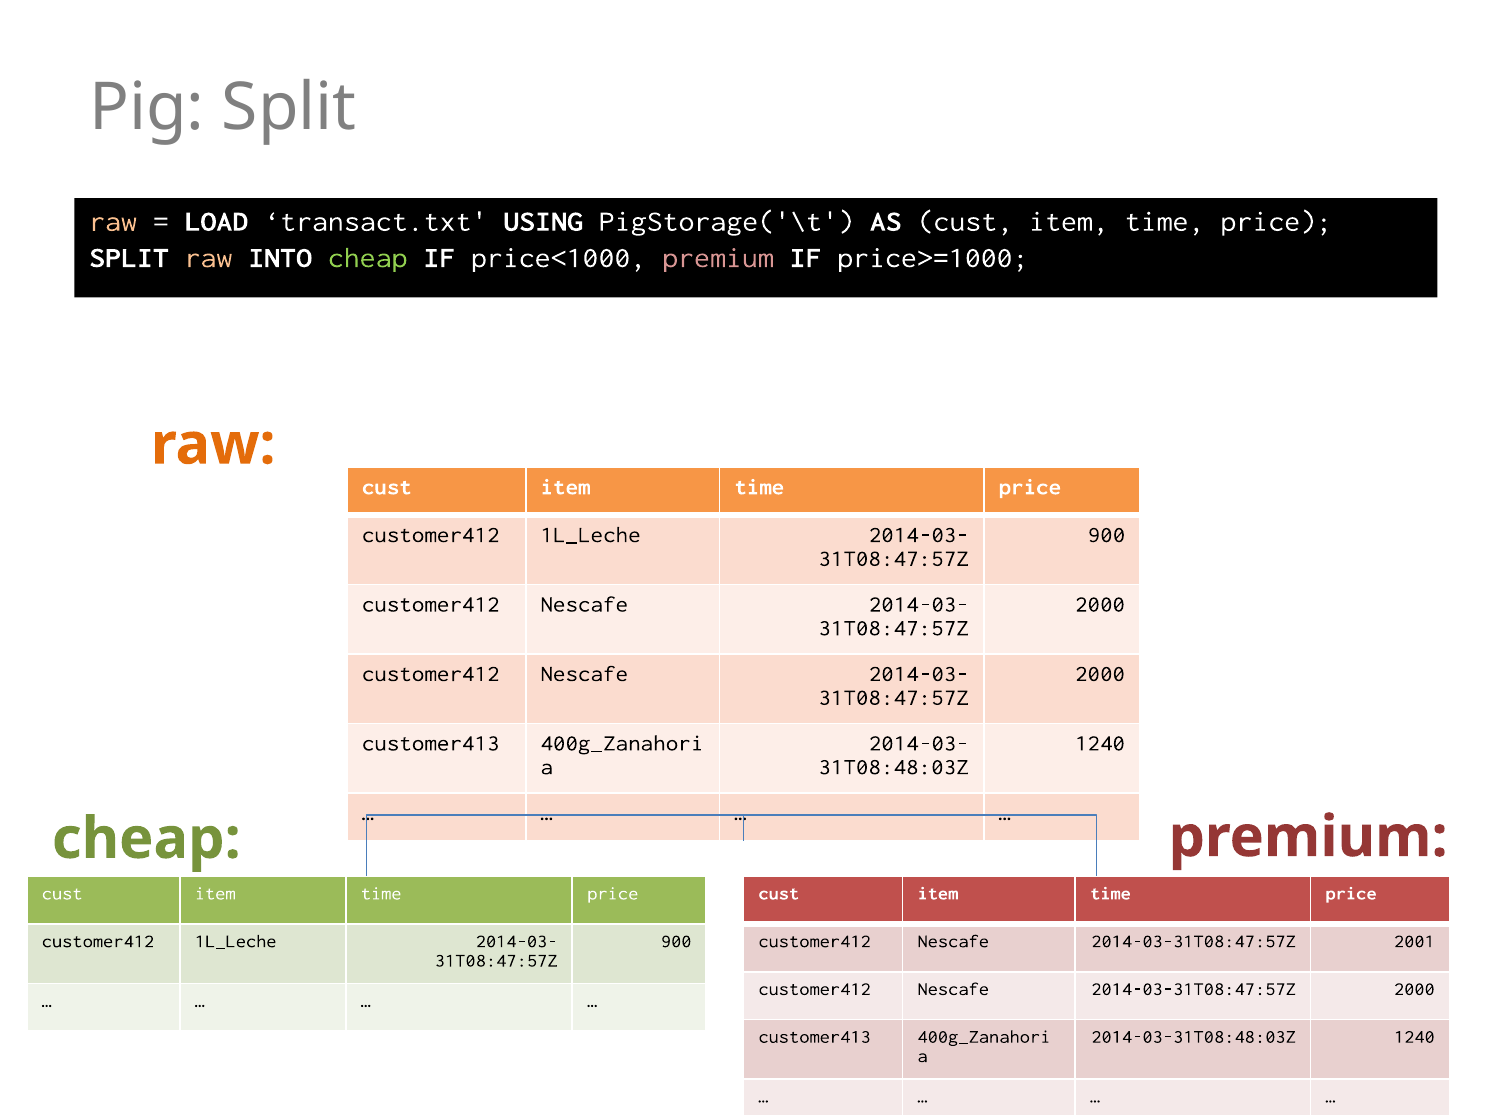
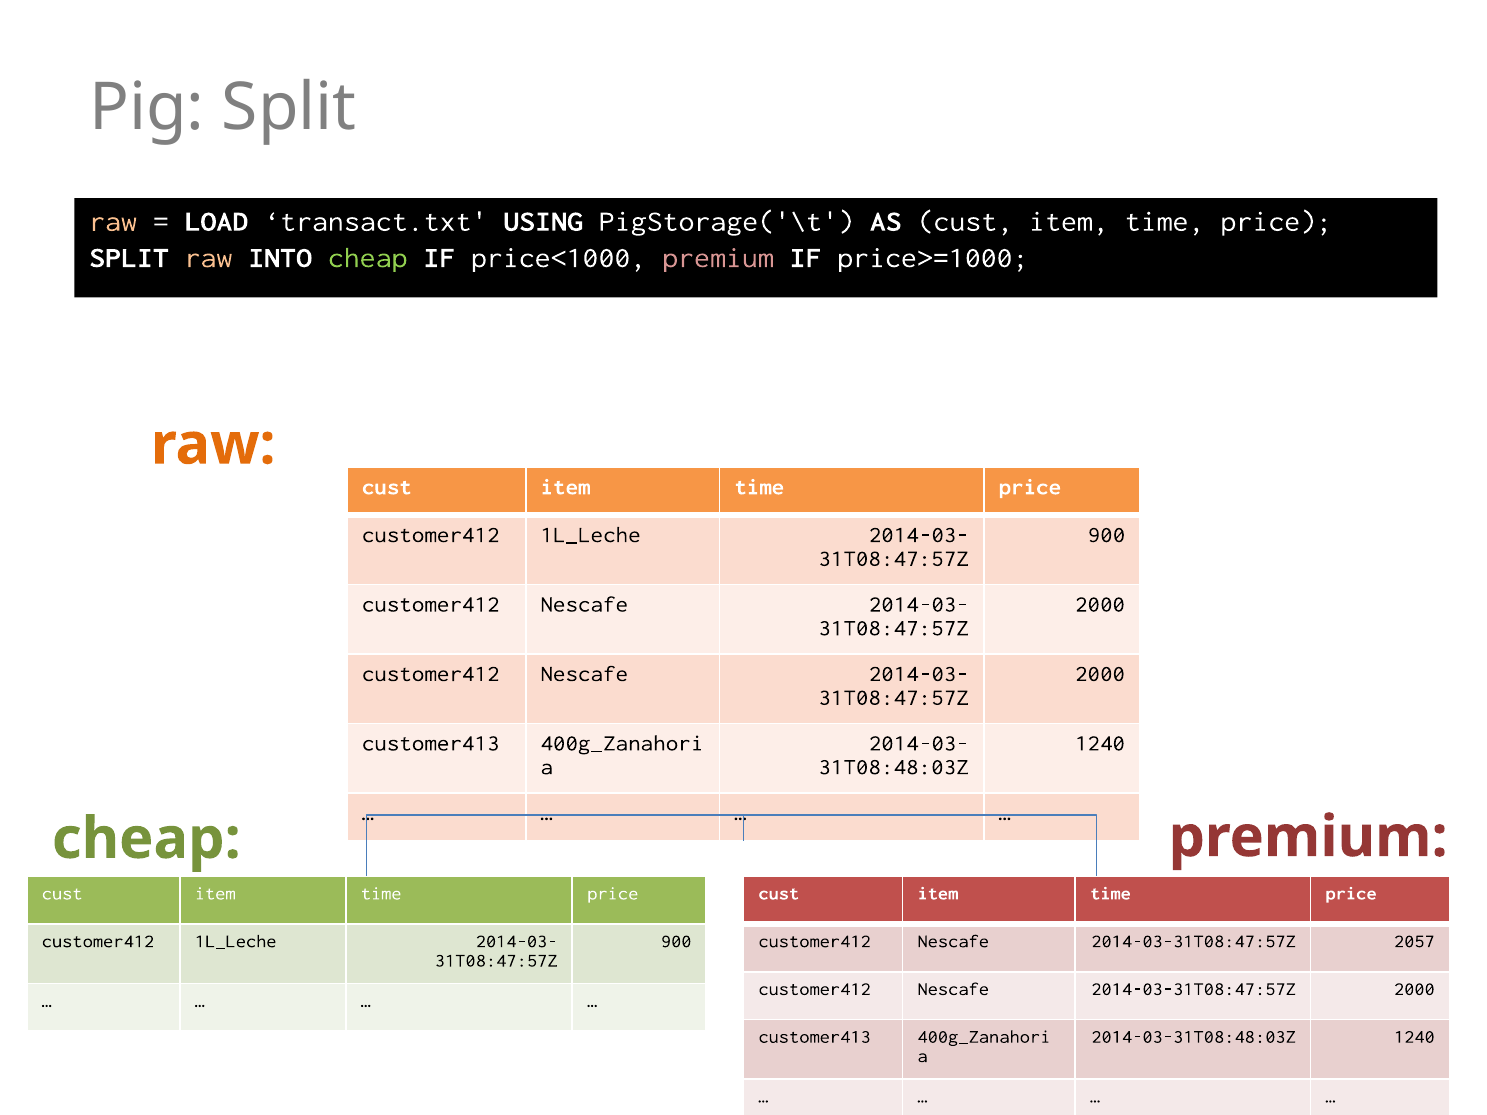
2001: 2001 -> 2057
